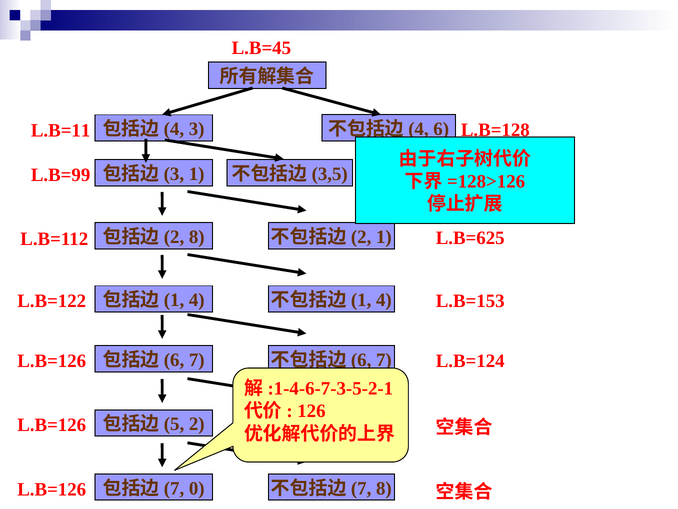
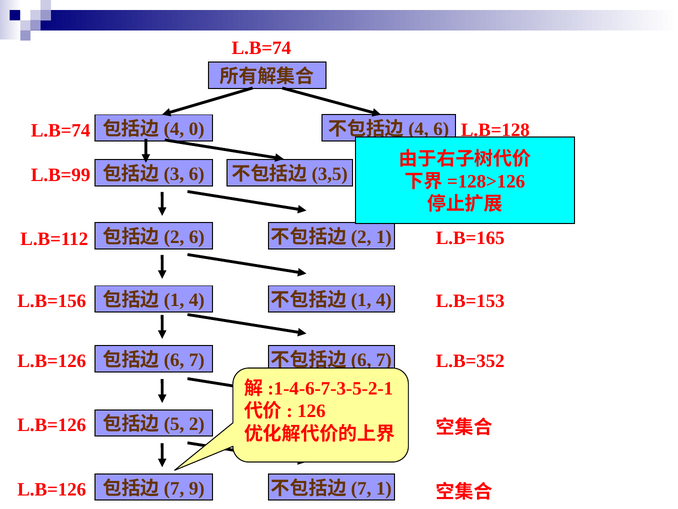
L.B=45 at (261, 48): L.B=45 -> L.B=74
3: 3 -> 0
L.B=11 at (61, 131): L.B=11 -> L.B=74
1 at (197, 174): 1 -> 6
8 at (197, 237): 8 -> 6
L.B=625: L.B=625 -> L.B=165
L.B=122: L.B=122 -> L.B=156
L.B=124: L.B=124 -> L.B=352
0: 0 -> 9
8 at (384, 488): 8 -> 1
